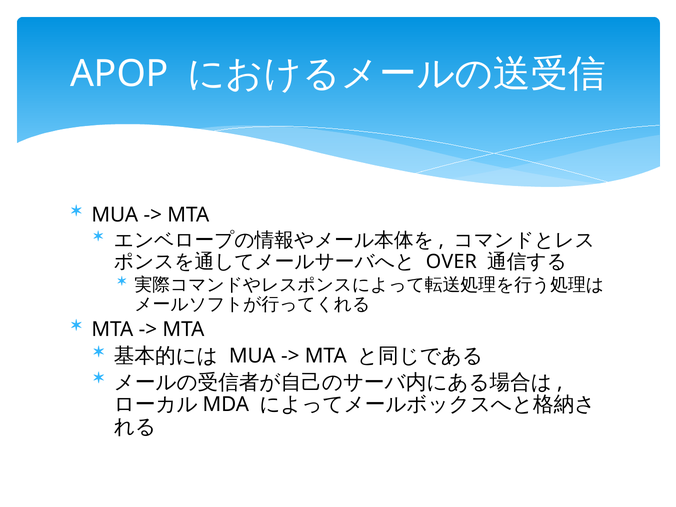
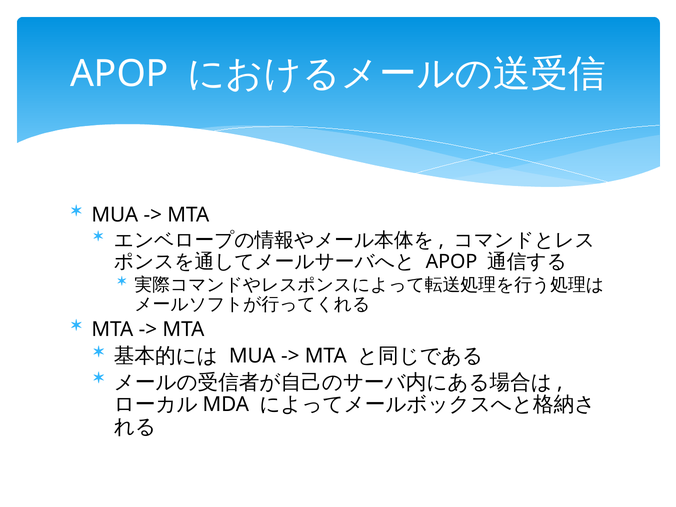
OVER at (451, 262): OVER -> APOP
